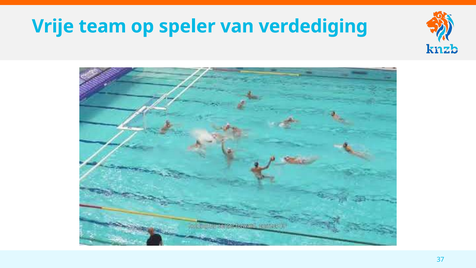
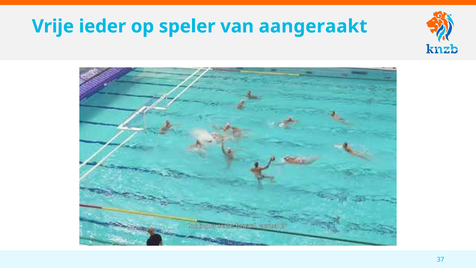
team: team -> ieder
verdediging: verdediging -> aangeraakt
